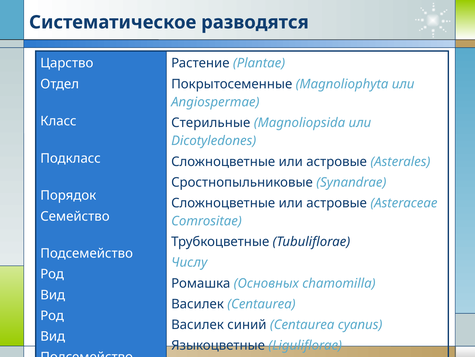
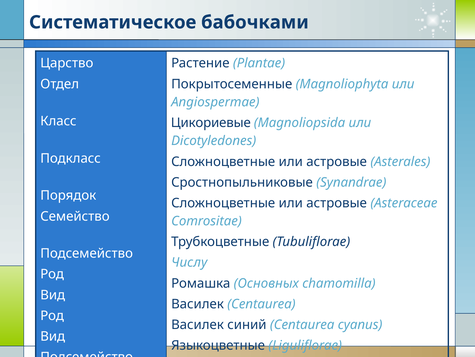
разводятся: разводятся -> бабочками
Стерильные: Стерильные -> Цикориевые
